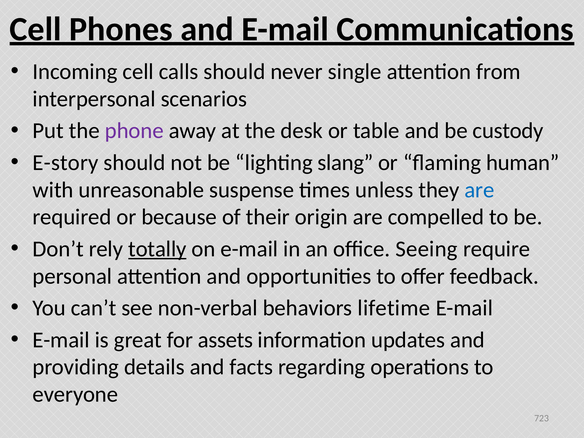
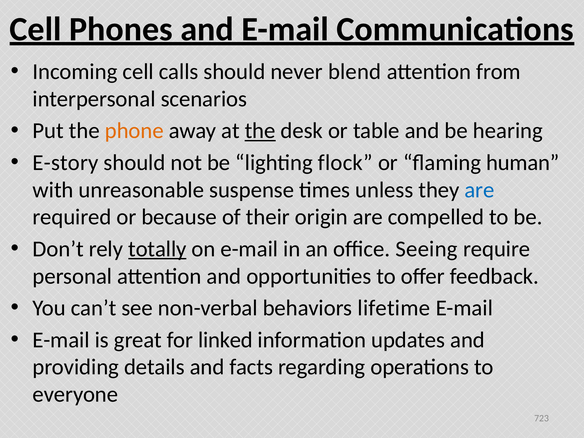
single: single -> blend
phone colour: purple -> orange
the at (260, 131) underline: none -> present
custody: custody -> hearing
slang: slang -> flock
assets: assets -> linked
